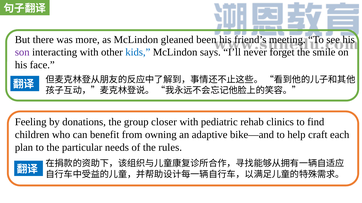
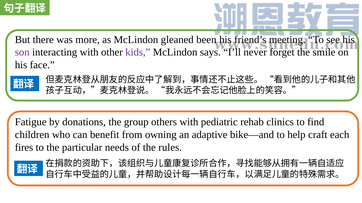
kids colour: blue -> purple
Feeling: Feeling -> Fatigue
closer: closer -> others
plan: plan -> fires
